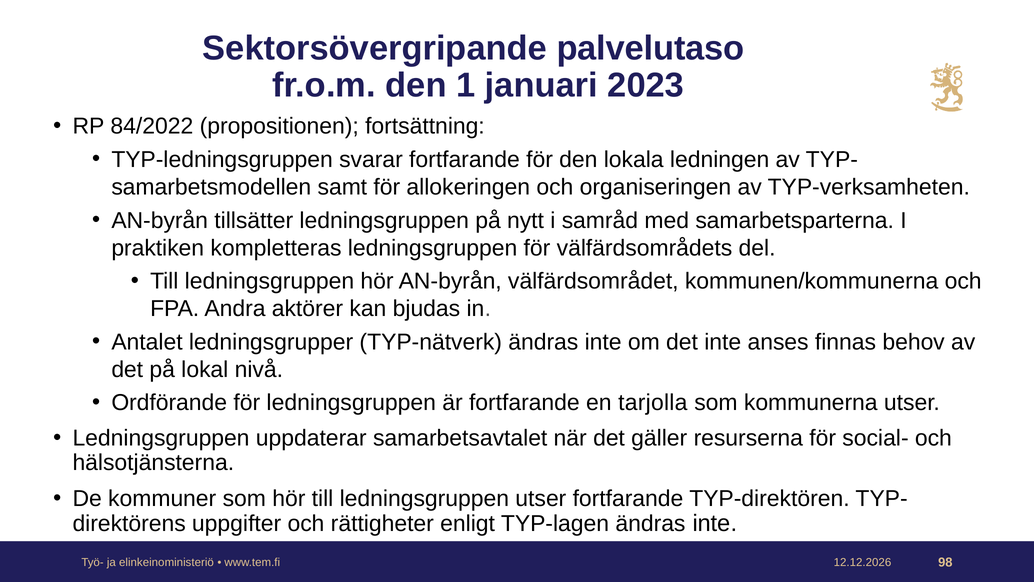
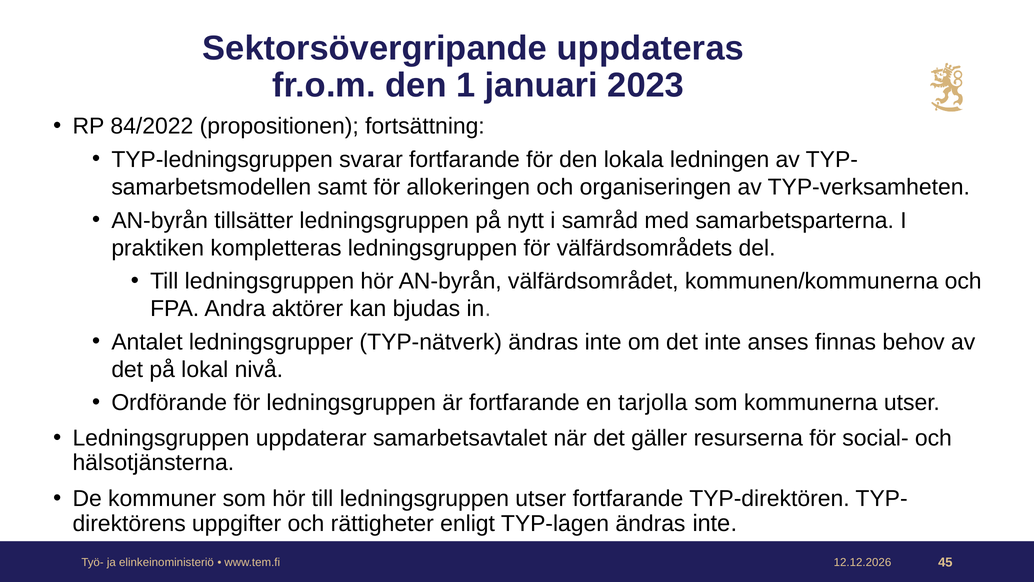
palvelutaso: palvelutaso -> uppdateras
98: 98 -> 45
